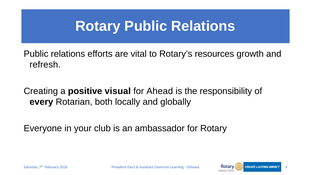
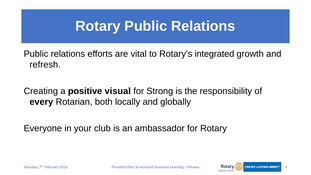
resources: resources -> integrated
Ahead: Ahead -> Strong
